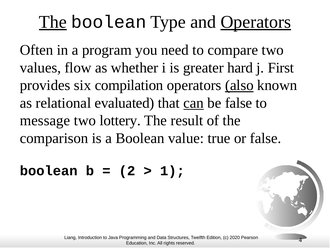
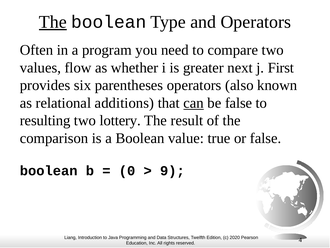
Operators at (256, 22) underline: present -> none
hard: hard -> next
compilation: compilation -> parentheses
also underline: present -> none
evaluated: evaluated -> additions
message: message -> resulting
2: 2 -> 0
1: 1 -> 9
